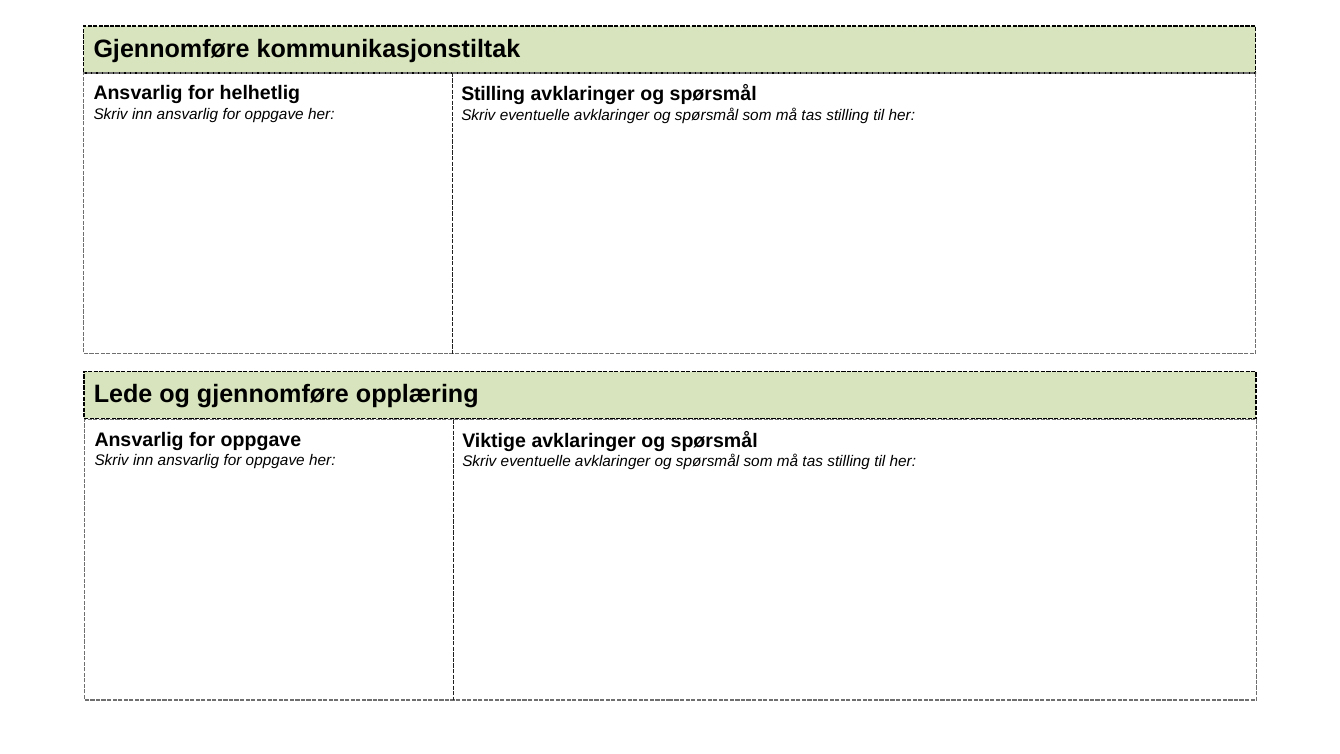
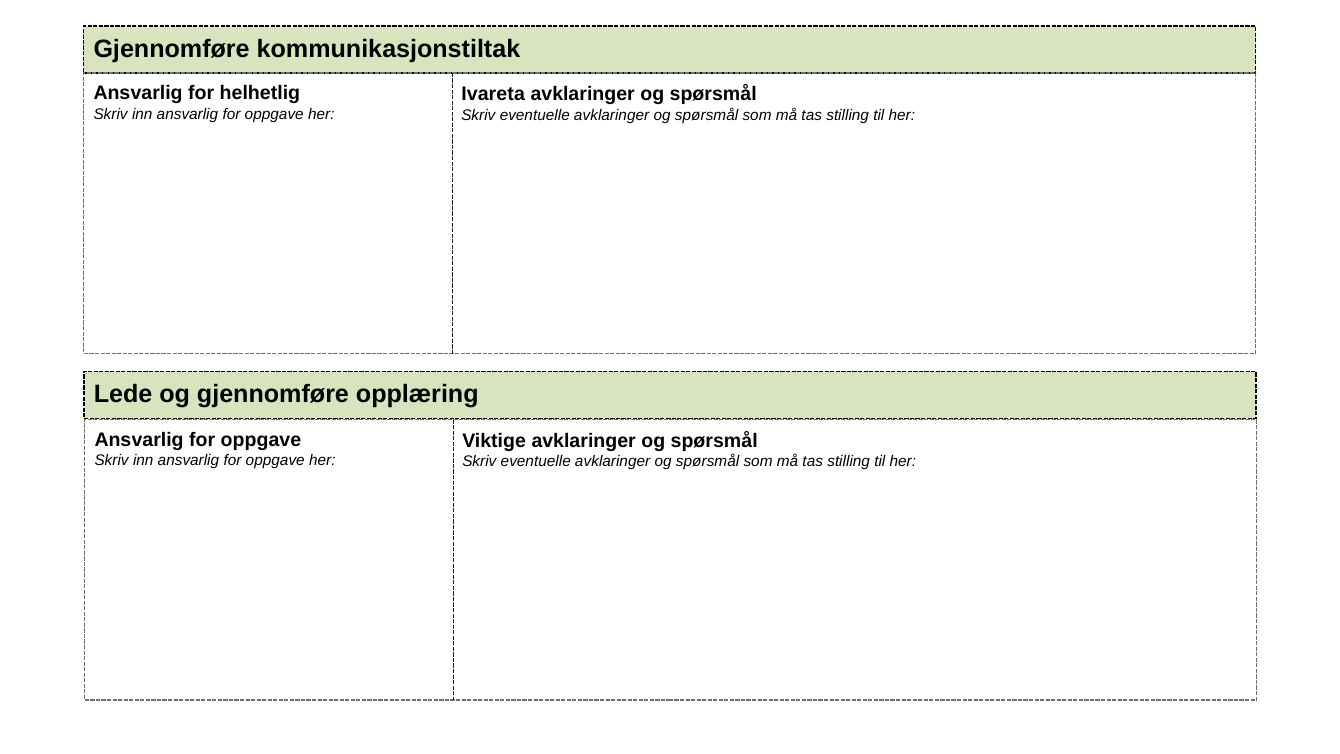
Stilling at (493, 94): Stilling -> Ivareta
